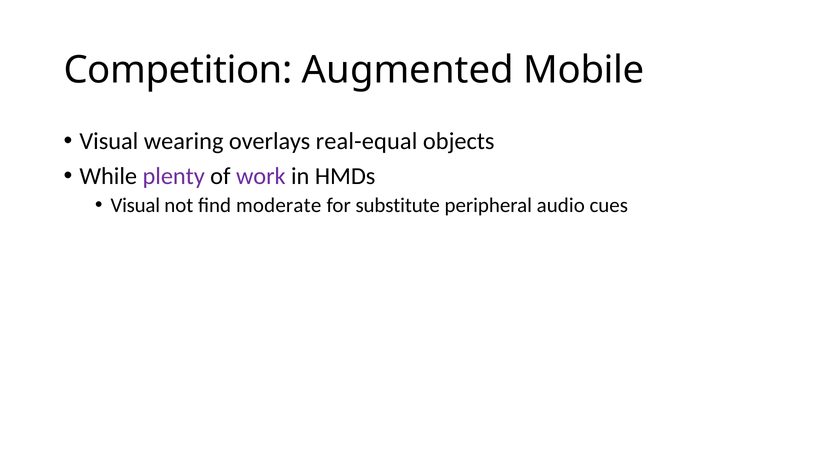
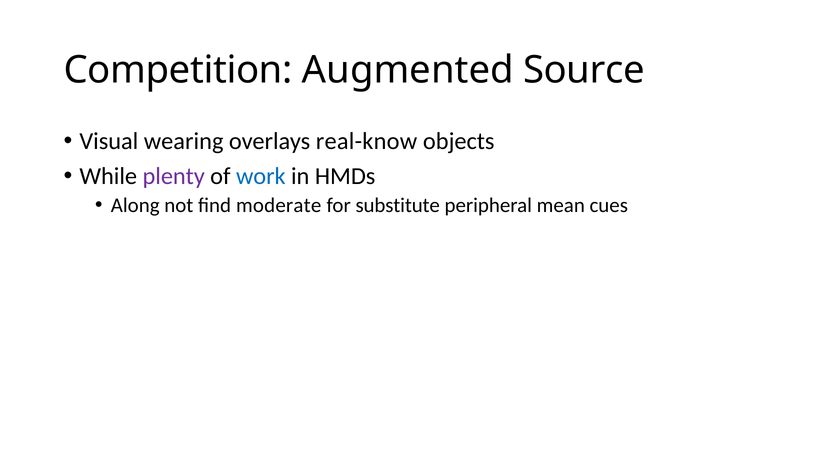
Mobile: Mobile -> Source
real-equal: real-equal -> real-know
work colour: purple -> blue
Visual at (135, 205): Visual -> Along
audio: audio -> mean
